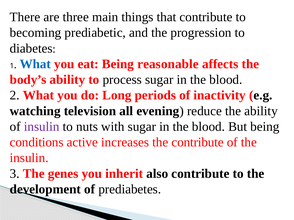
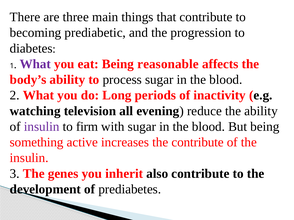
What at (35, 64) colour: blue -> purple
nuts: nuts -> firm
conditions: conditions -> something
